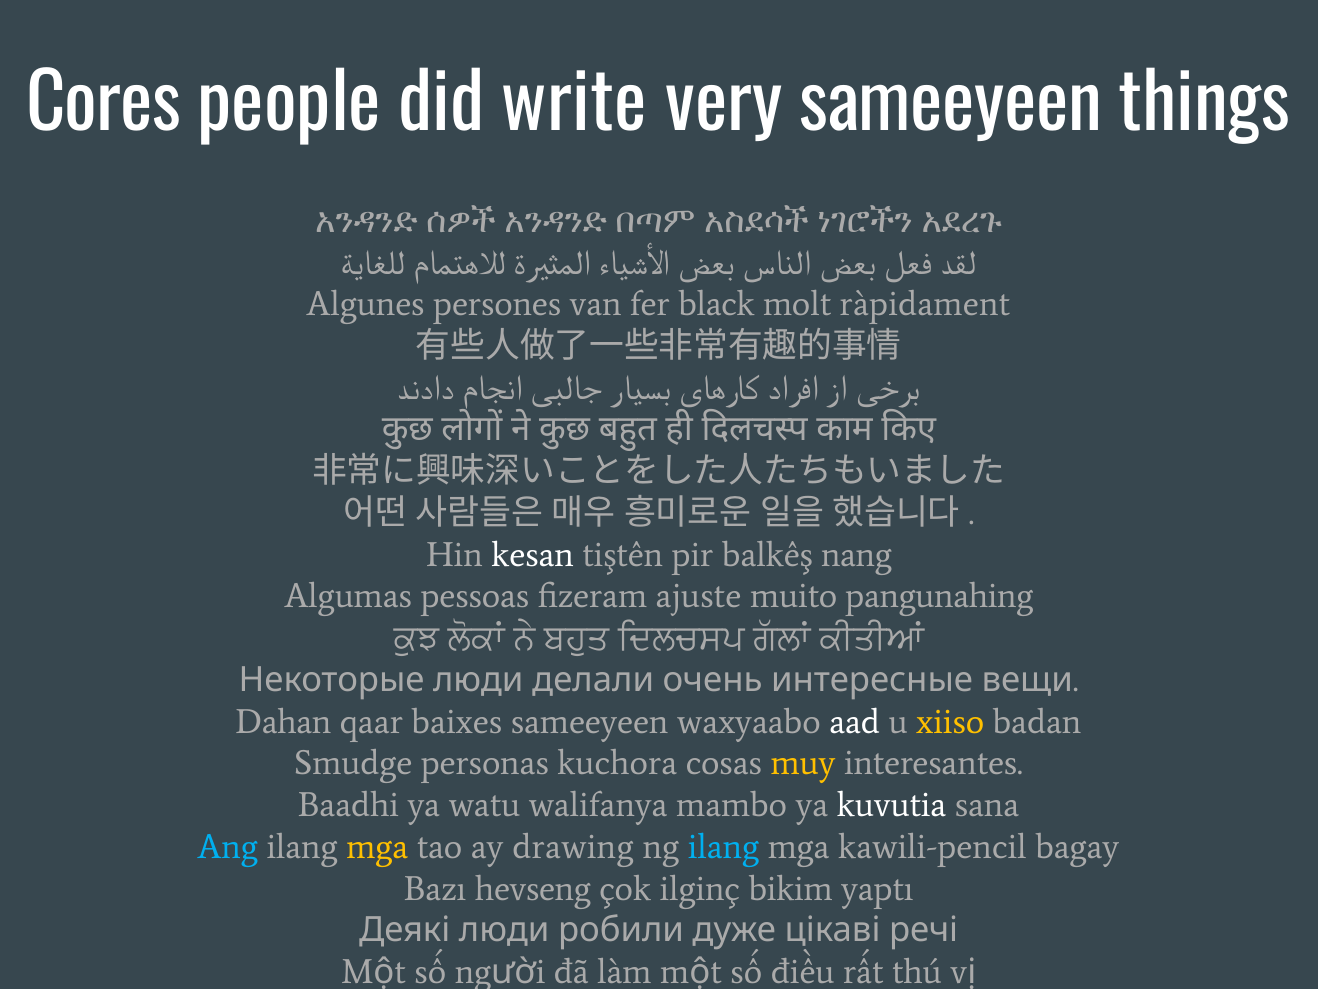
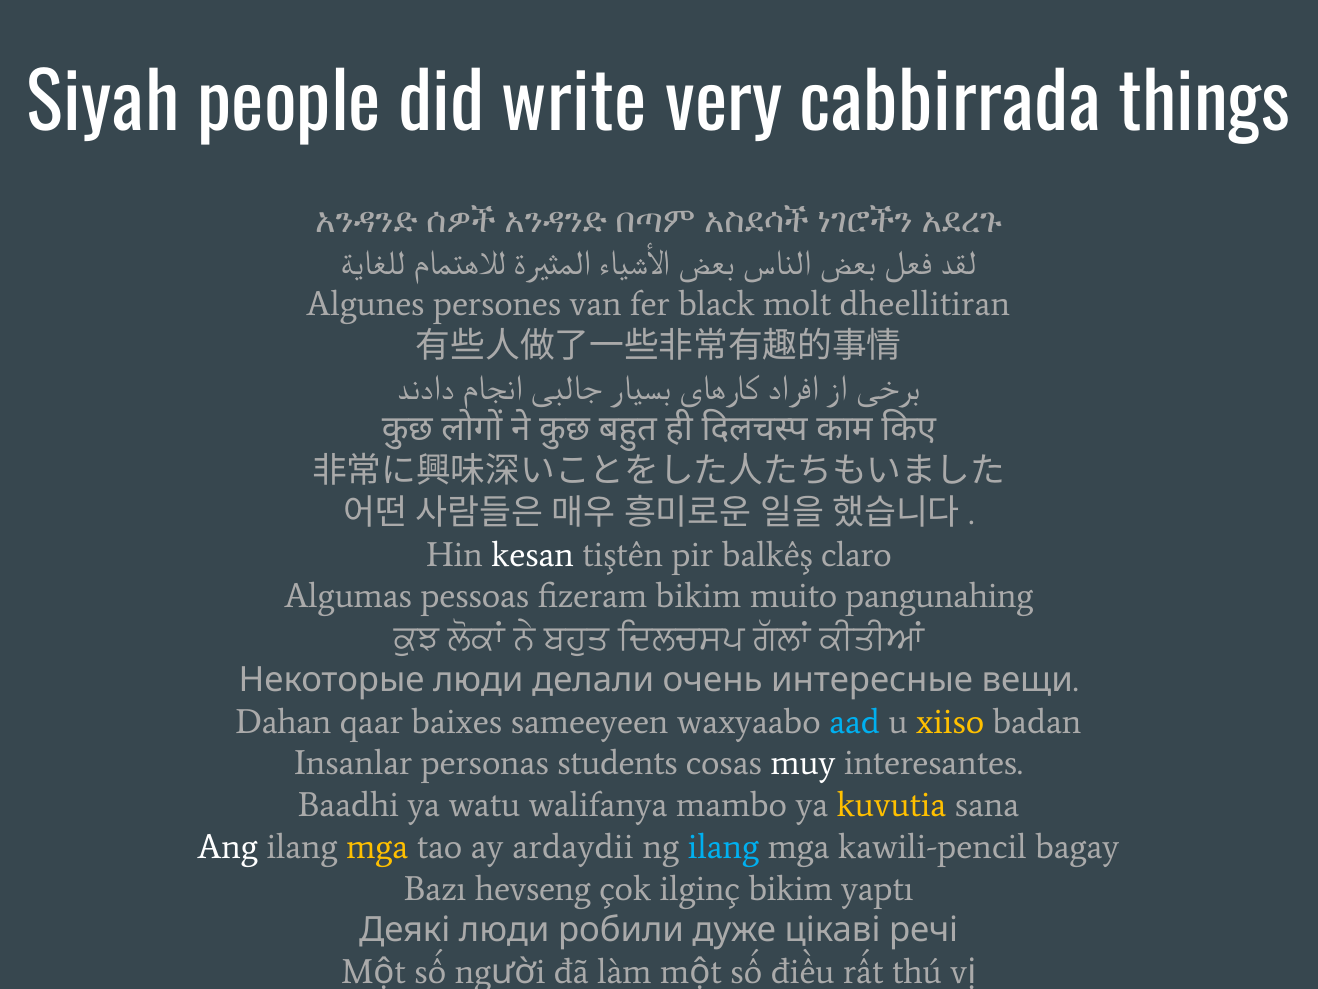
Cores: Cores -> Siyah
very sameeyeen: sameeyeen -> cabbirrada
ràpidament: ràpidament -> dheellitiran
nang: nang -> claro
fizeram ajuste: ajuste -> bikim
aad colour: white -> light blue
Smudge: Smudge -> Insanlar
kuchora: kuchora -> students
muy colour: yellow -> white
kuvutia colour: white -> yellow
Ang colour: light blue -> white
drawing: drawing -> ardaydii
